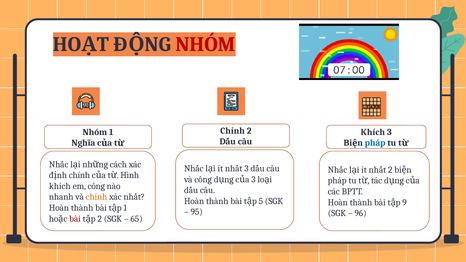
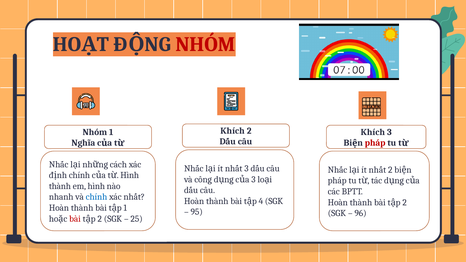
Chính at (233, 131): Chính -> Khích
pháp at (375, 143) colour: blue -> red
khích at (60, 186): khích -> thành
em công: công -> hình
chính at (96, 197) colour: orange -> blue
5: 5 -> 4
9 at (405, 203): 9 -> 2
65: 65 -> 25
